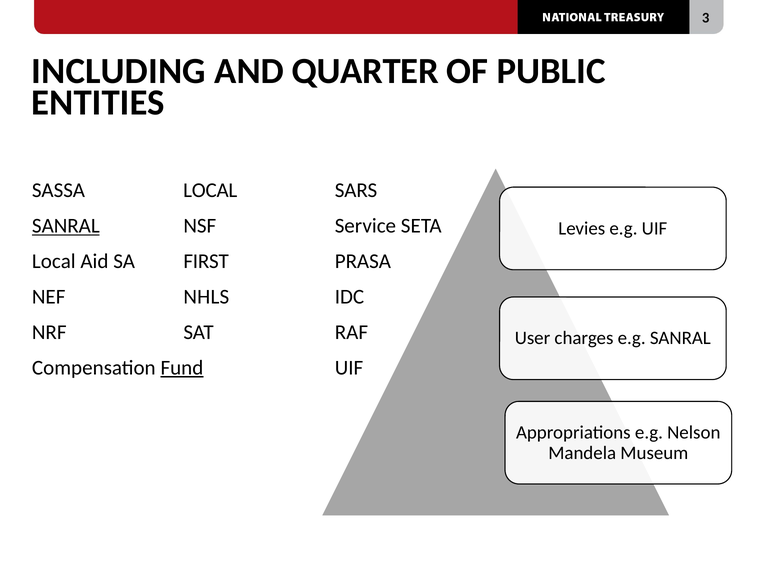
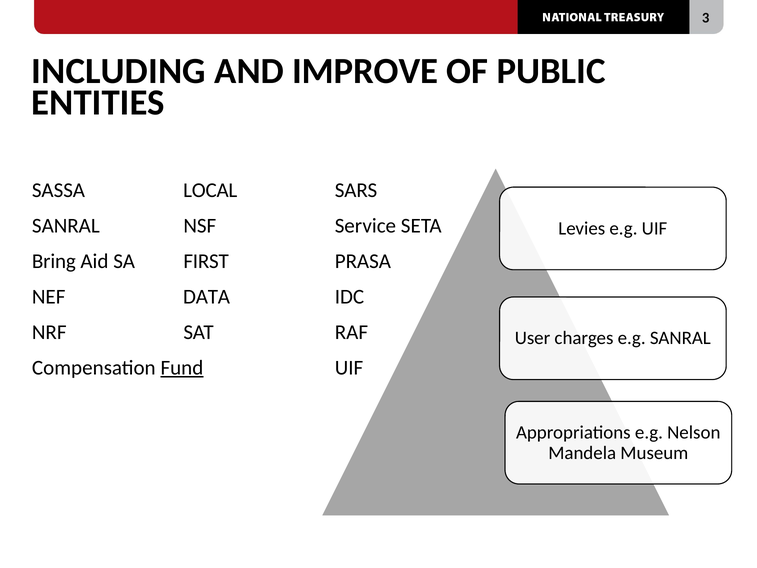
QUARTER: QUARTER -> IMPROVE
SANRAL at (66, 226) underline: present -> none
Local at (54, 261): Local -> Bring
NHLS: NHLS -> DATA
